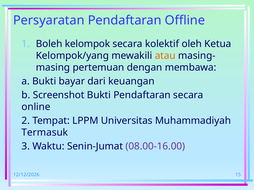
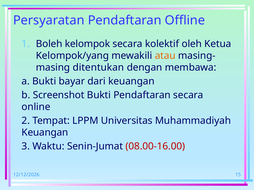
pertemuan: pertemuan -> ditentukan
Termasuk at (45, 133): Termasuk -> Keuangan
08.00-16.00 colour: purple -> red
